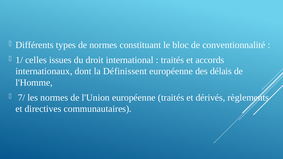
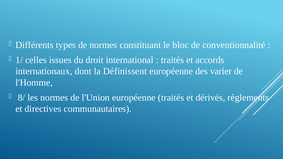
délais: délais -> varier
7/: 7/ -> 8/
